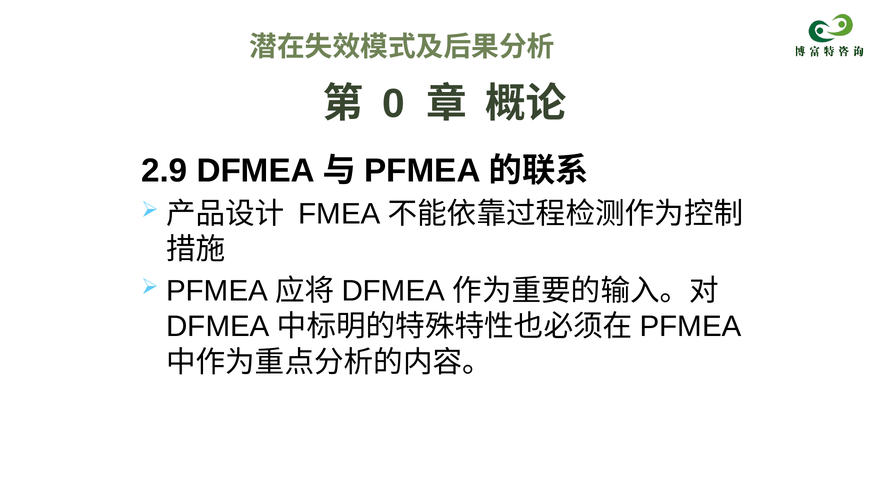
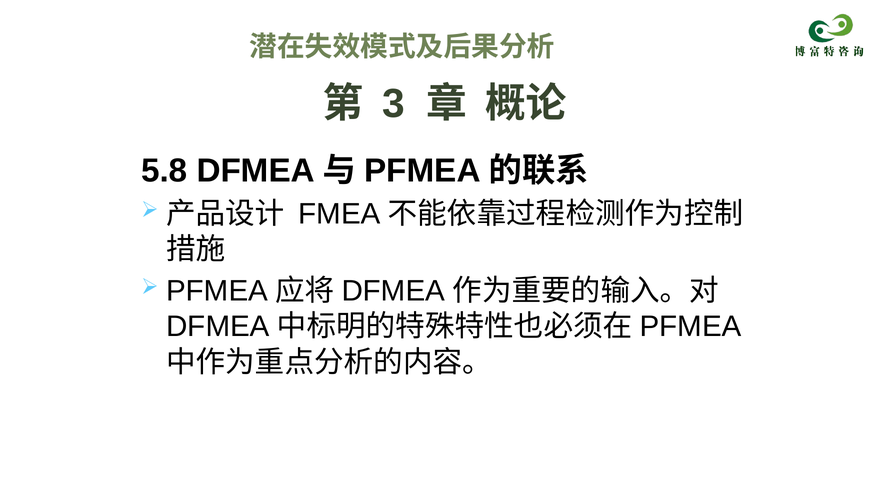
0: 0 -> 3
2.9: 2.9 -> 5.8
